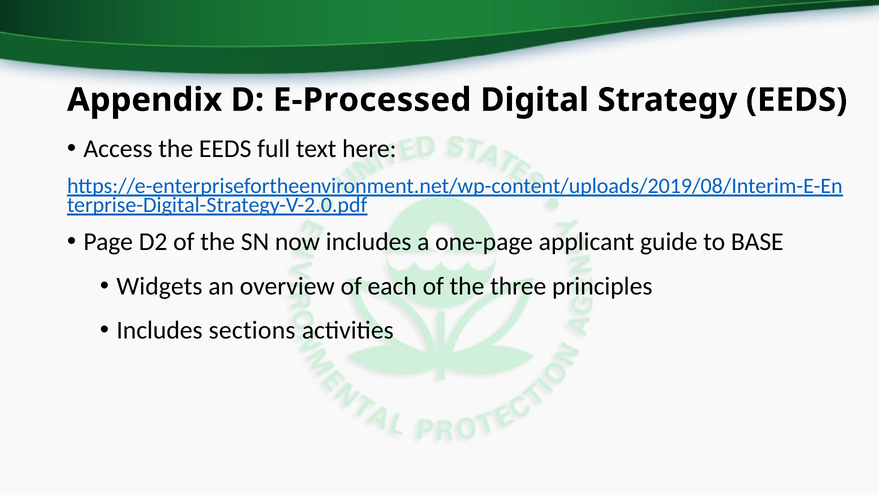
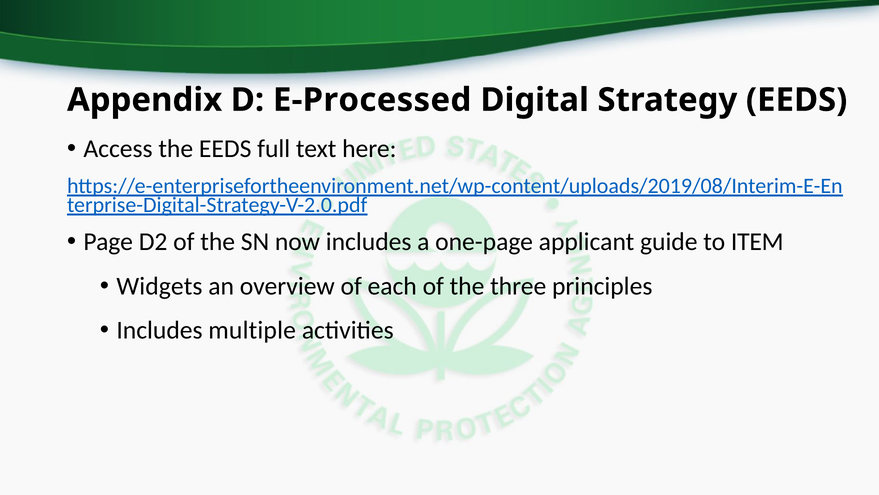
BASE: BASE -> ITEM
sections: sections -> multiple
